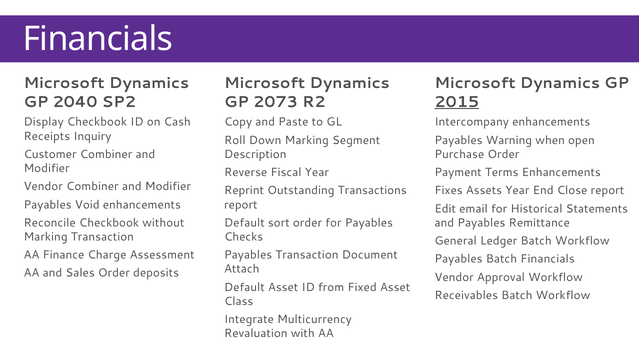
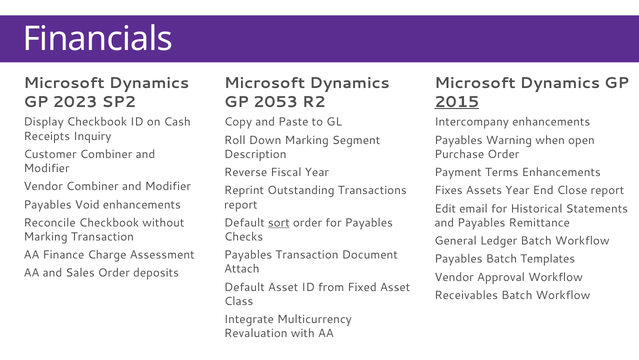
2040: 2040 -> 2023
2073: 2073 -> 2053
sort underline: none -> present
Batch Financials: Financials -> Templates
